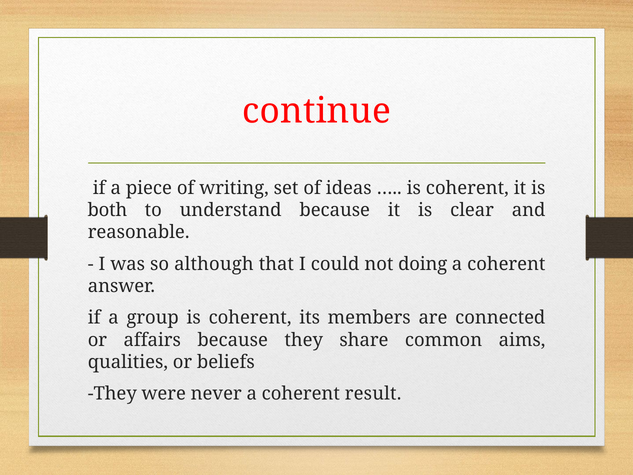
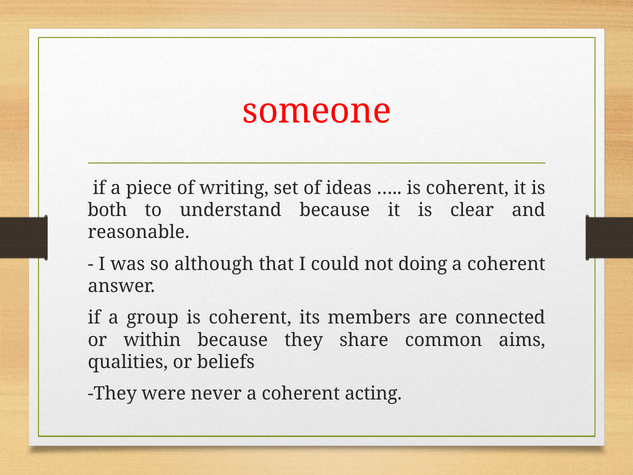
continue: continue -> someone
affairs: affairs -> within
result: result -> acting
